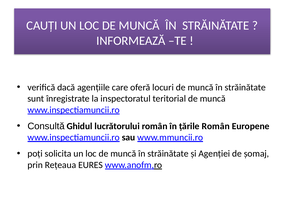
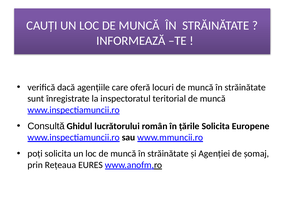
țările Român: Român -> Solicita
